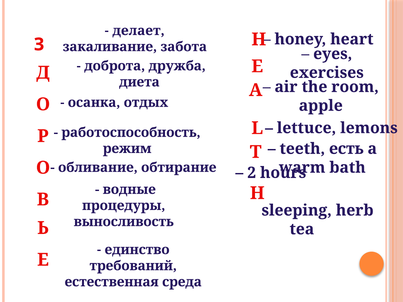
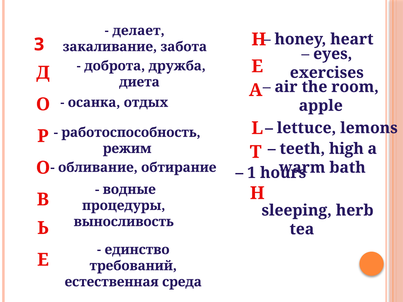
есть: есть -> high
2: 2 -> 1
